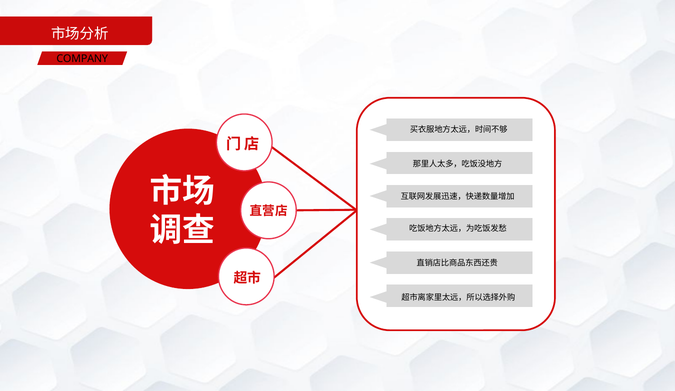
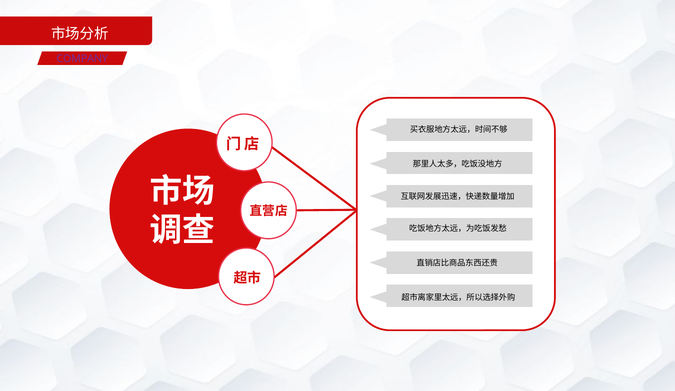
COMPANY colour: black -> purple
